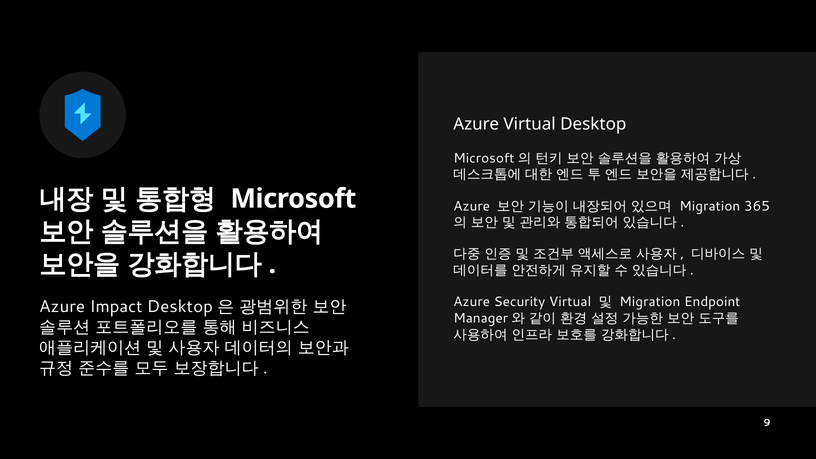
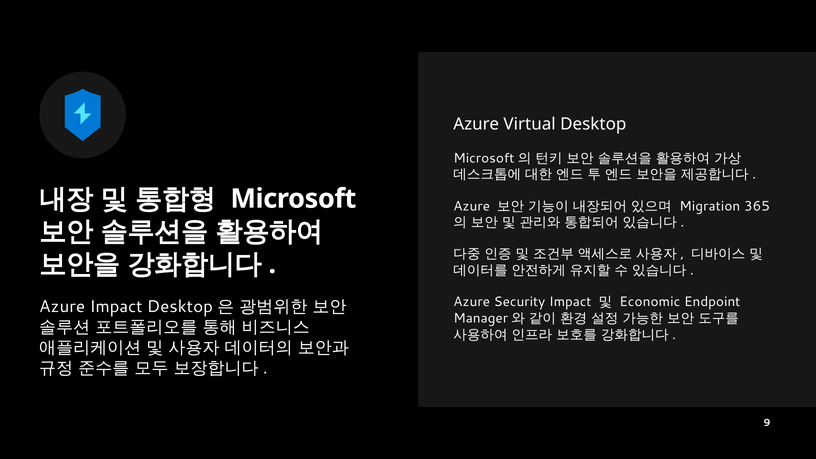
Security Virtual: Virtual -> Impact
Migration at (650, 302): Migration -> Economic
